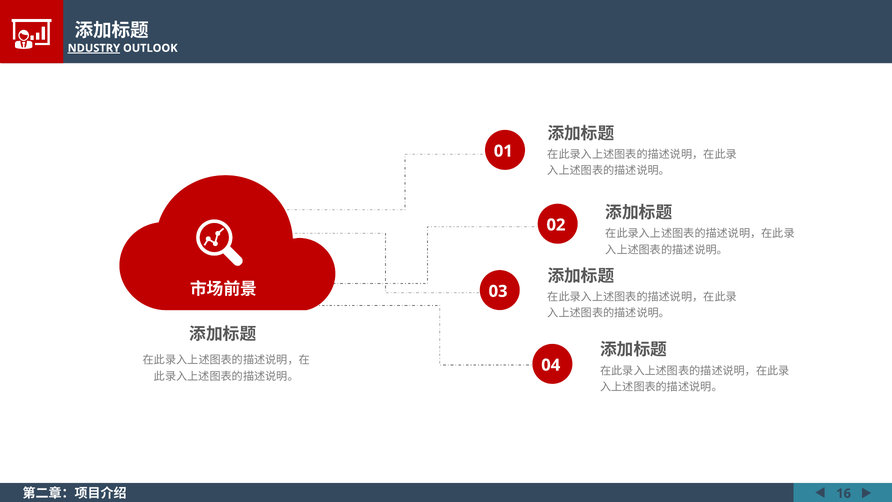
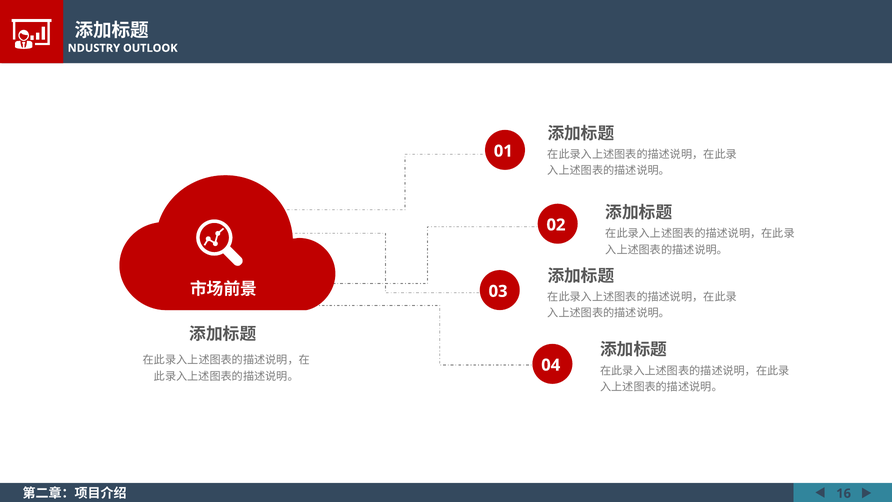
NDUSTRY underline: present -> none
